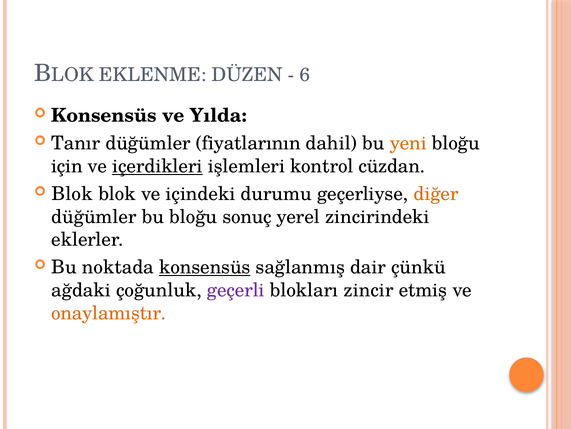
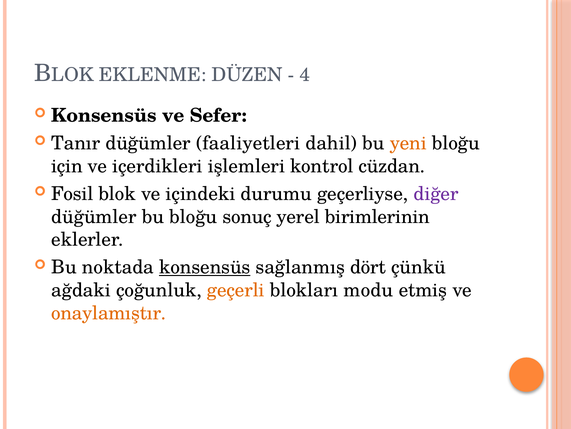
6: 6 -> 4
Yılda: Yılda -> Sefer
fiyatlarının: fiyatlarının -> faaliyetleri
içerdikleri underline: present -> none
Blok at (72, 194): Blok -> Fosil
diğer colour: orange -> purple
zincirindeki: zincirindeki -> birimlerinin
dair: dair -> dört
geçerli colour: purple -> orange
zincir: zincir -> modu
